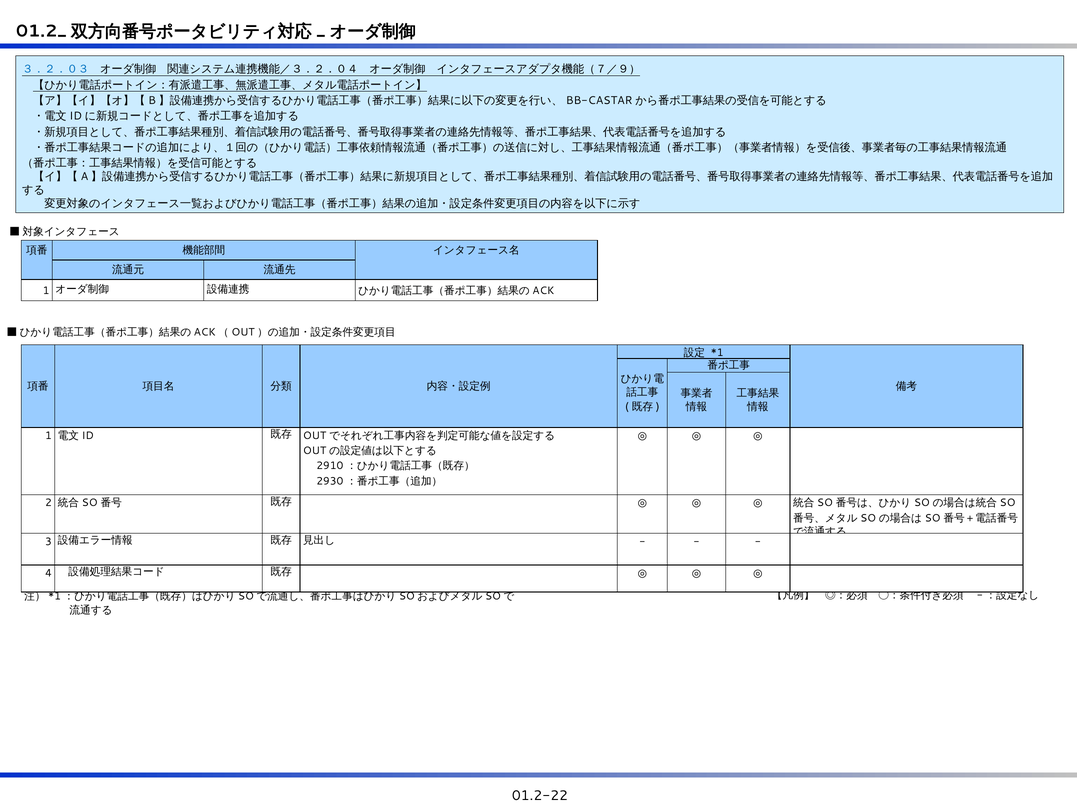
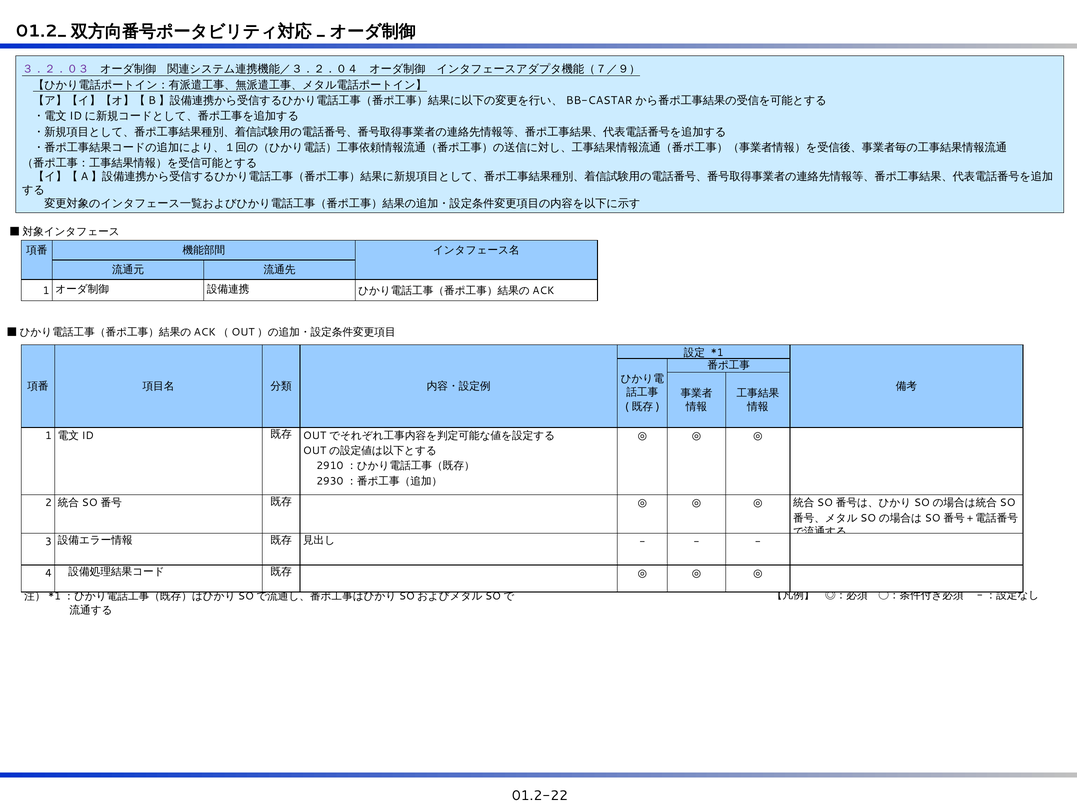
３．２．０３ colour: blue -> purple
